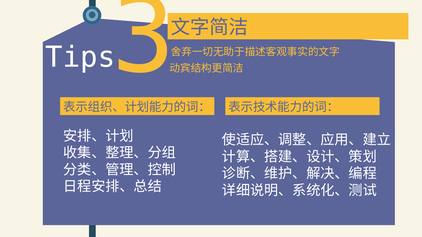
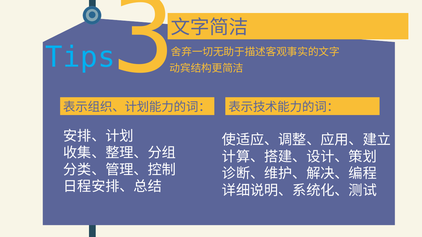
Tips colour: white -> light blue
